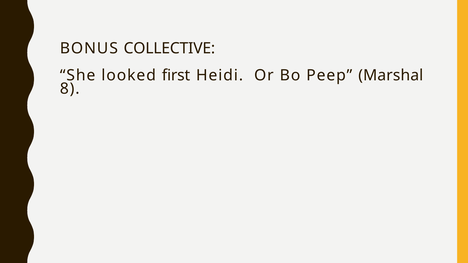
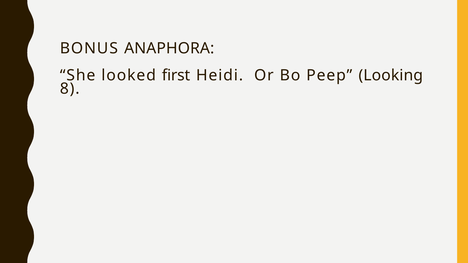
COLLECTIVE: COLLECTIVE -> ANAPHORA
Marshal: Marshal -> Looking
